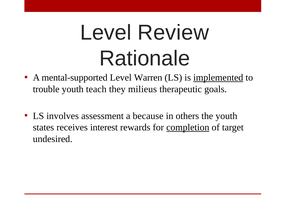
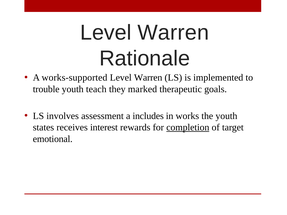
Review at (173, 33): Review -> Warren
mental-supported: mental-supported -> works-supported
implemented underline: present -> none
milieus: milieus -> marked
because: because -> includes
others: others -> works
undesired: undesired -> emotional
